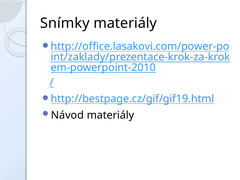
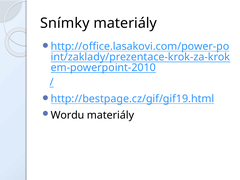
Návod: Návod -> Wordu
